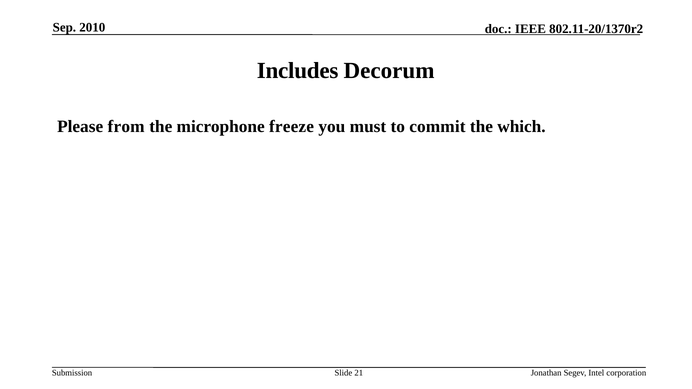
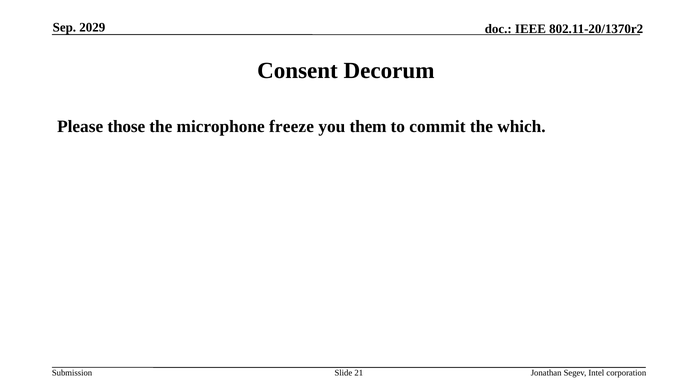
2010: 2010 -> 2029
Includes: Includes -> Consent
from: from -> those
must: must -> them
